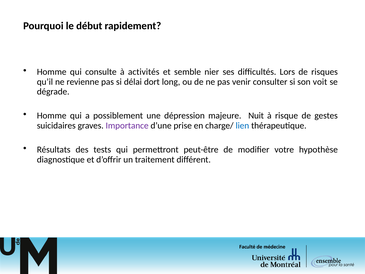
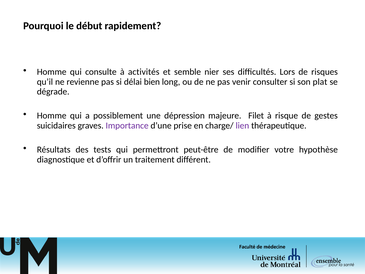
dort: dort -> bien
voit: voit -> plat
Nuit: Nuit -> Filet
lien colour: blue -> purple
